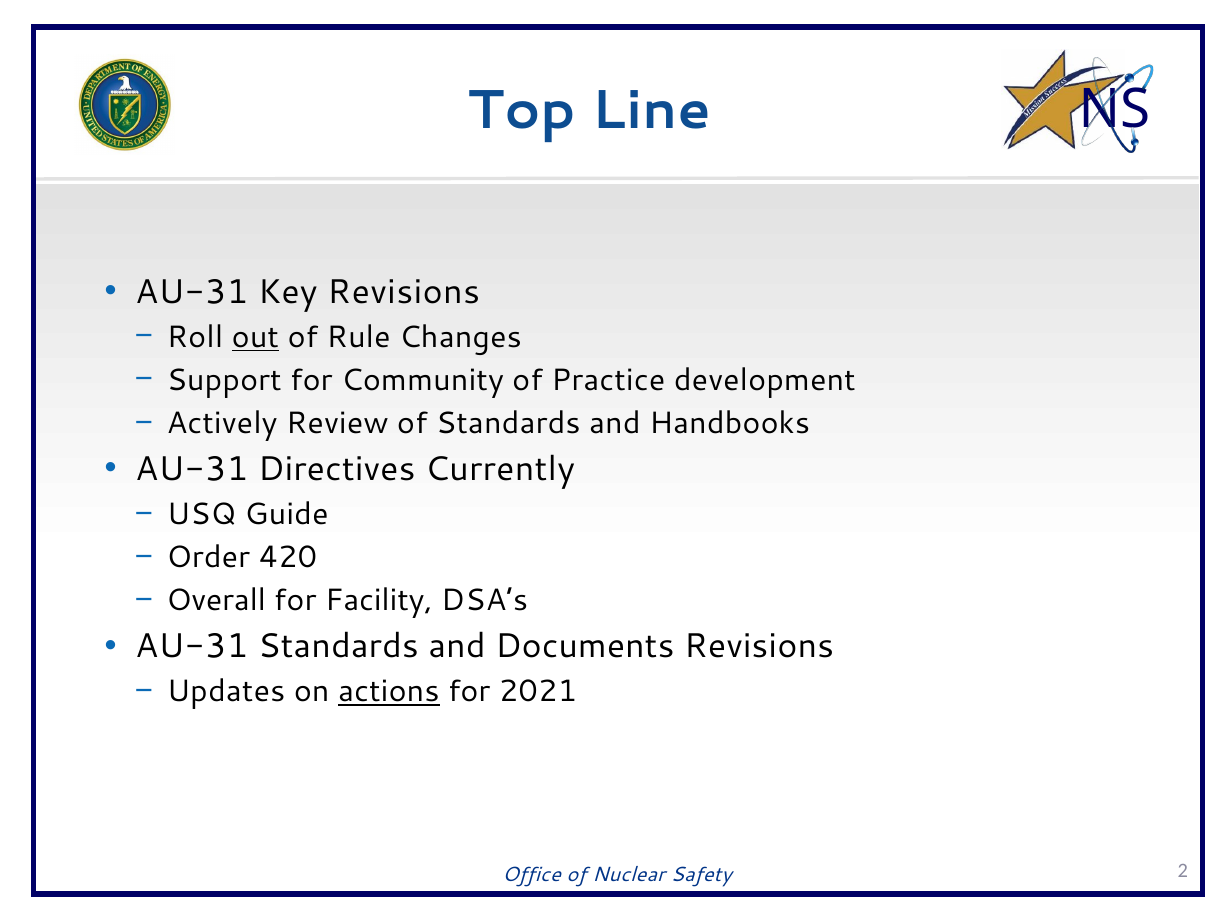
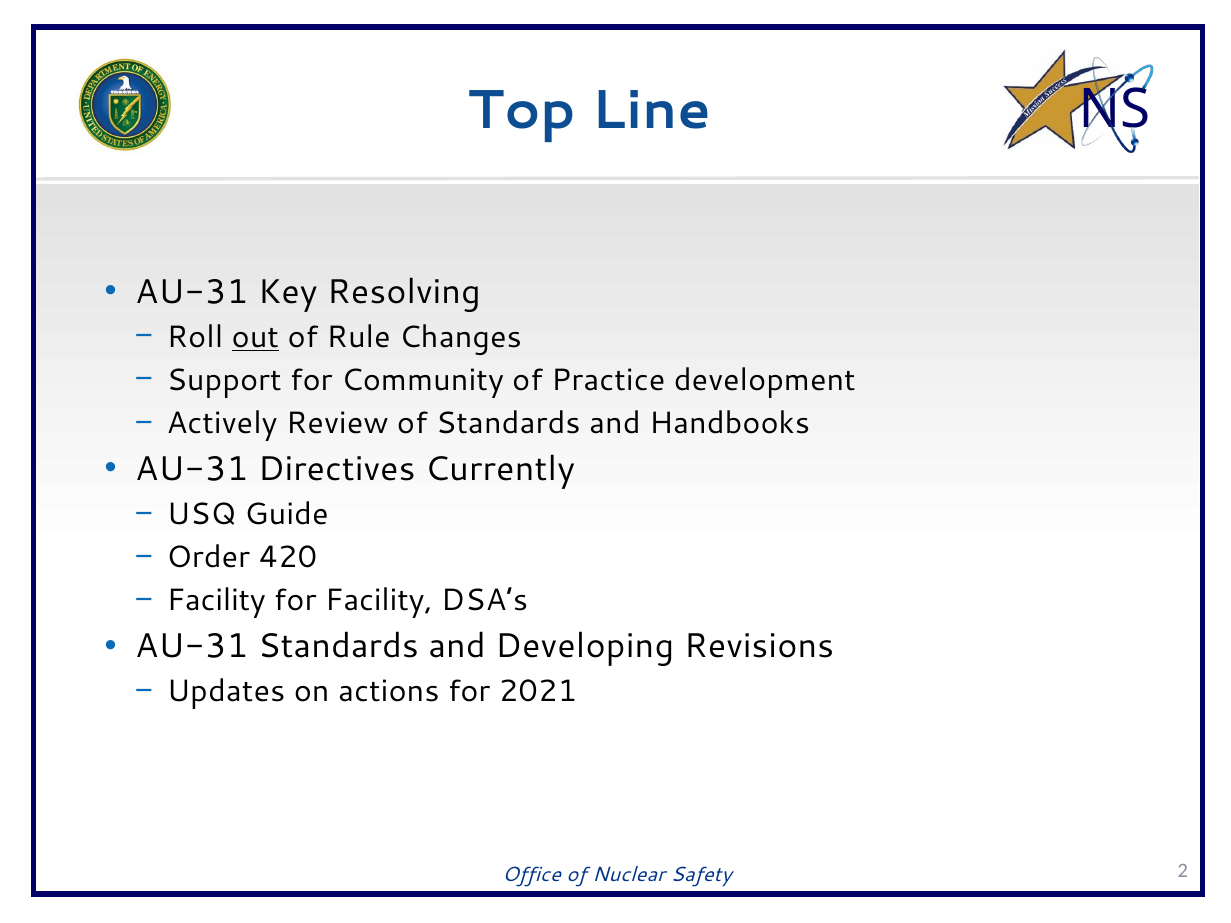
Key Revisions: Revisions -> Resolving
Overall at (216, 601): Overall -> Facility
Documents: Documents -> Developing
actions underline: present -> none
